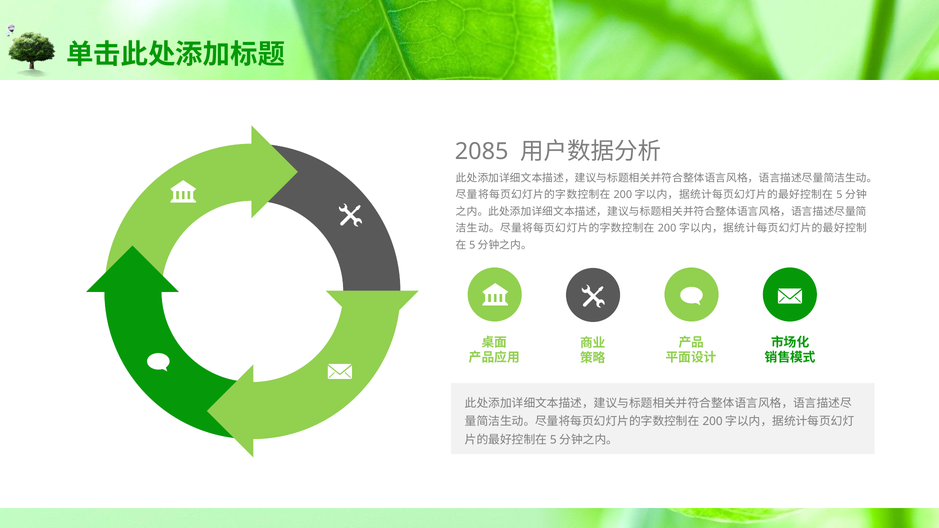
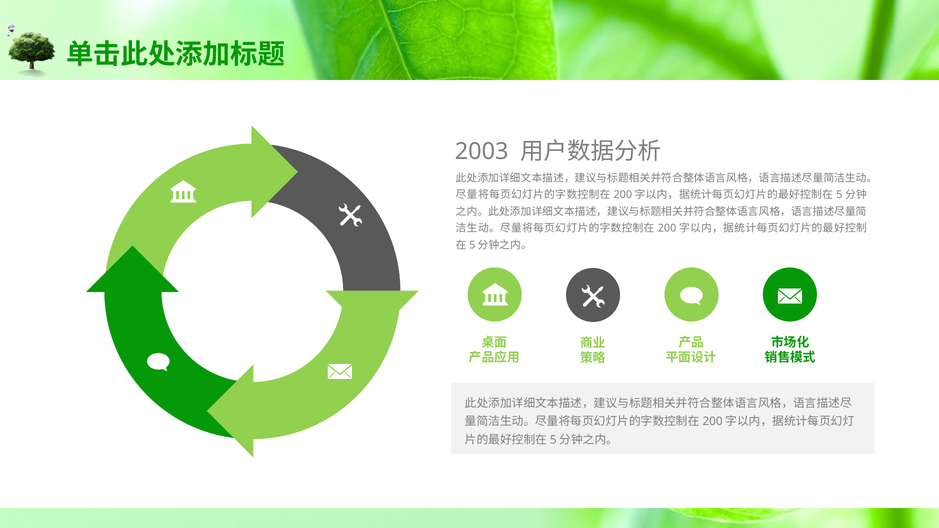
2085: 2085 -> 2003
